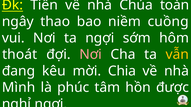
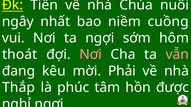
toàn: toàn -> nuôi
thao: thao -> nhất
vẫn colour: yellow -> pink
Chia: Chia -> Phải
Mình: Mình -> Thắp
